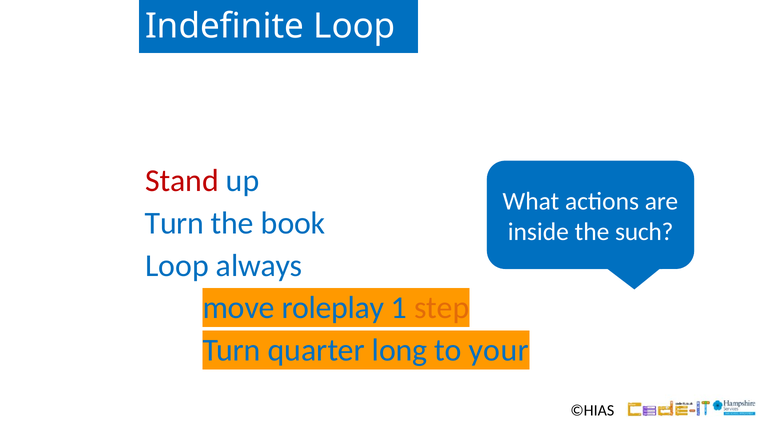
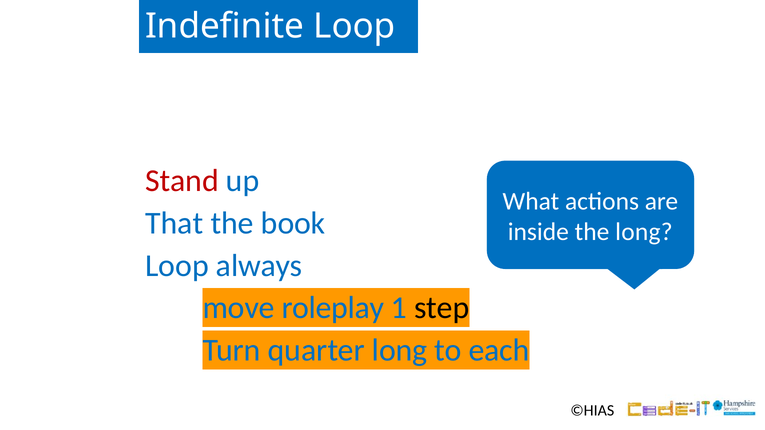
Turn at (174, 223): Turn -> That
the such: such -> long
step colour: orange -> black
your: your -> each
